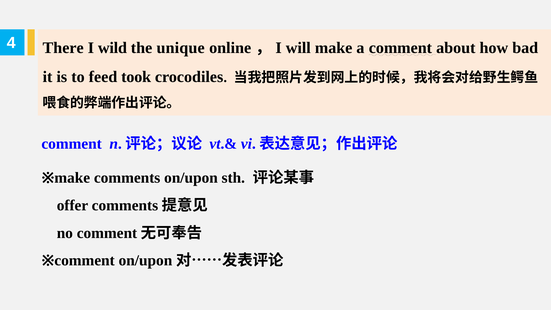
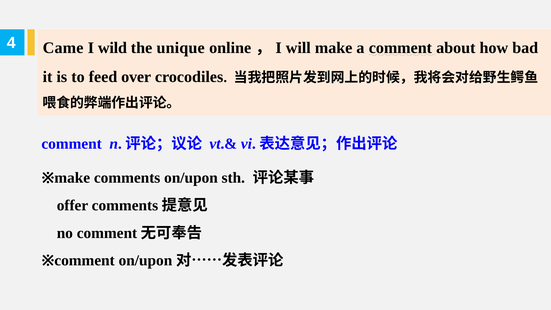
There: There -> Came
took: took -> over
